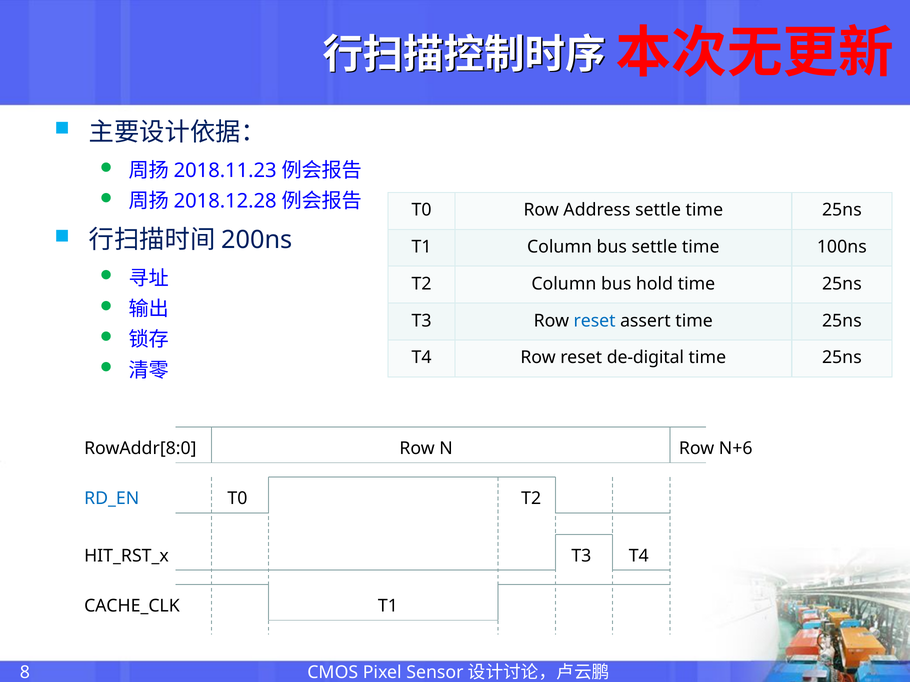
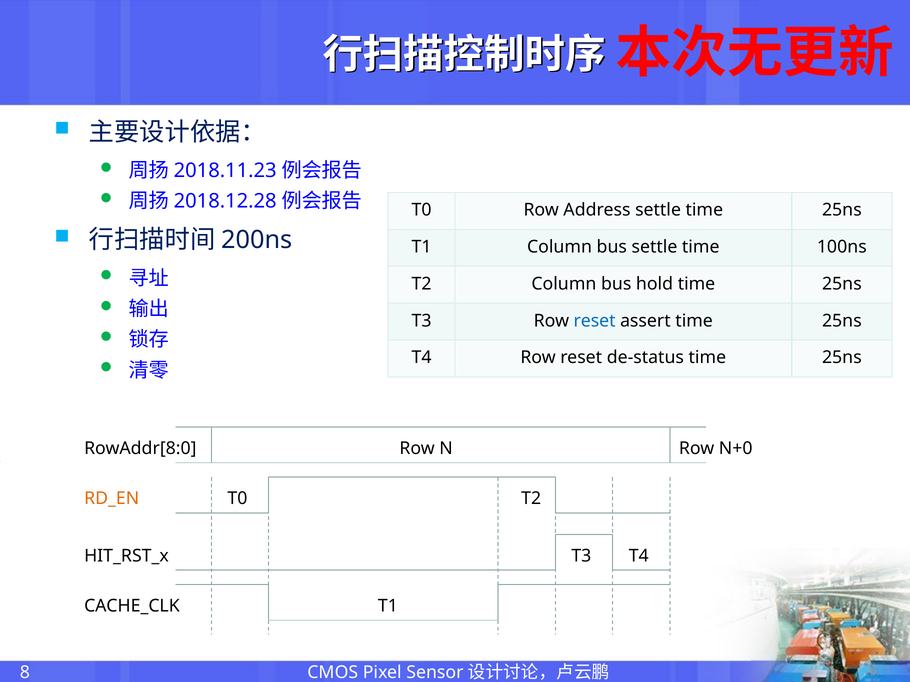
de-digital: de-digital -> de-status
N+6: N+6 -> N+0
RD_EN colour: blue -> orange
